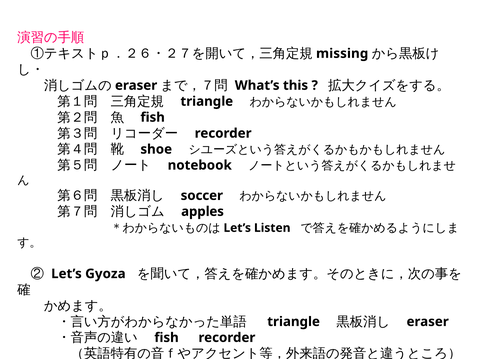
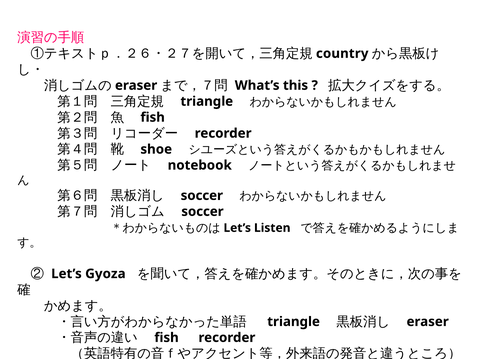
missing: missing -> country
apples at (202, 212): apples -> soccer
